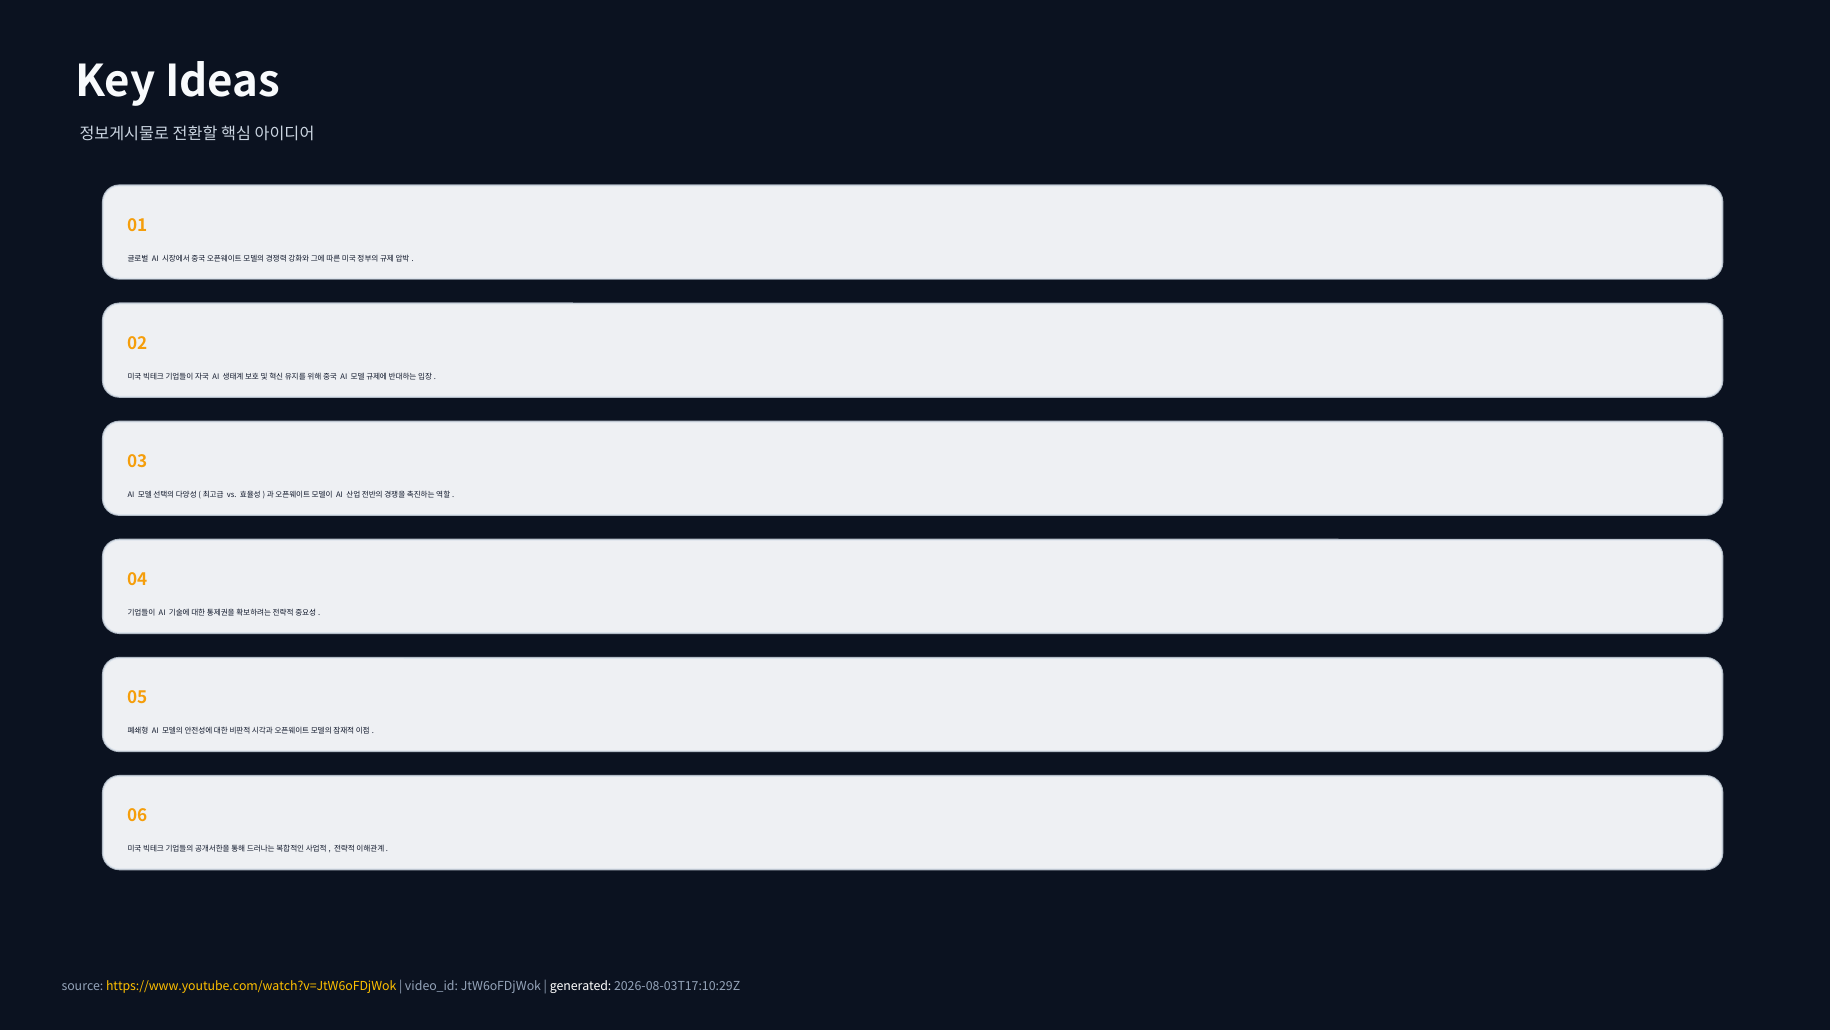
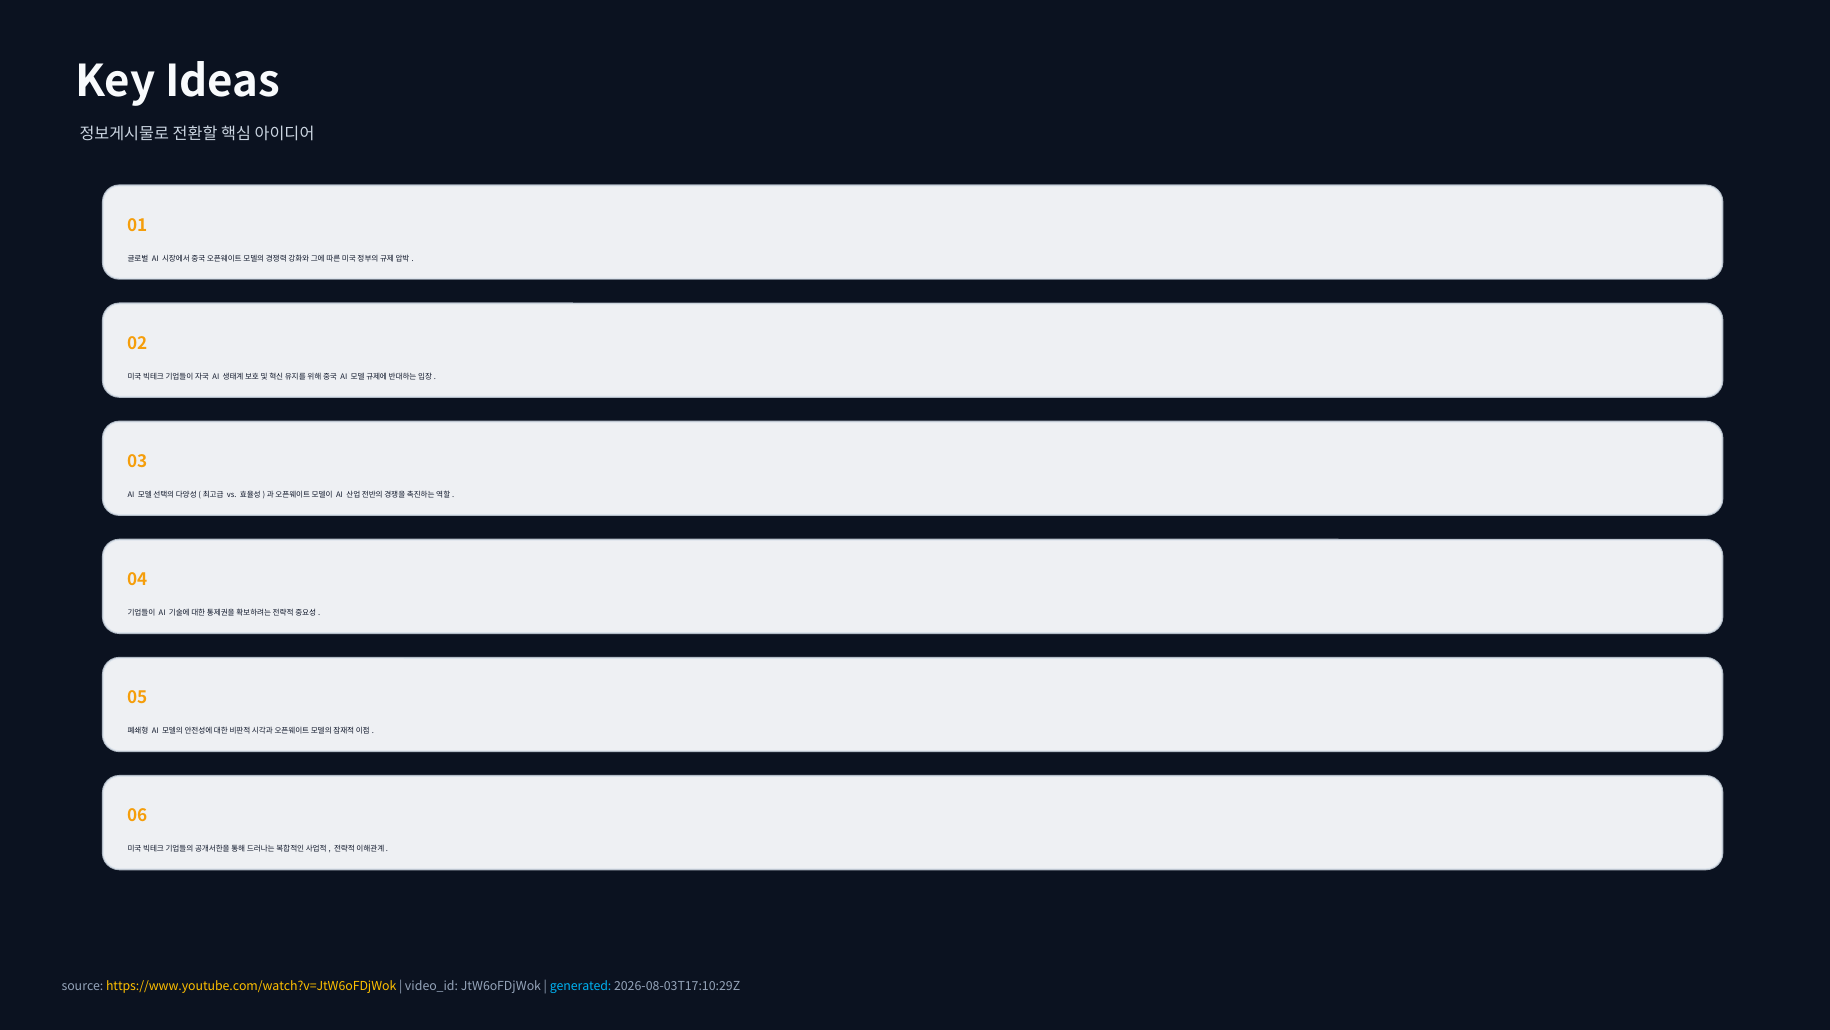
generated colour: white -> light blue
